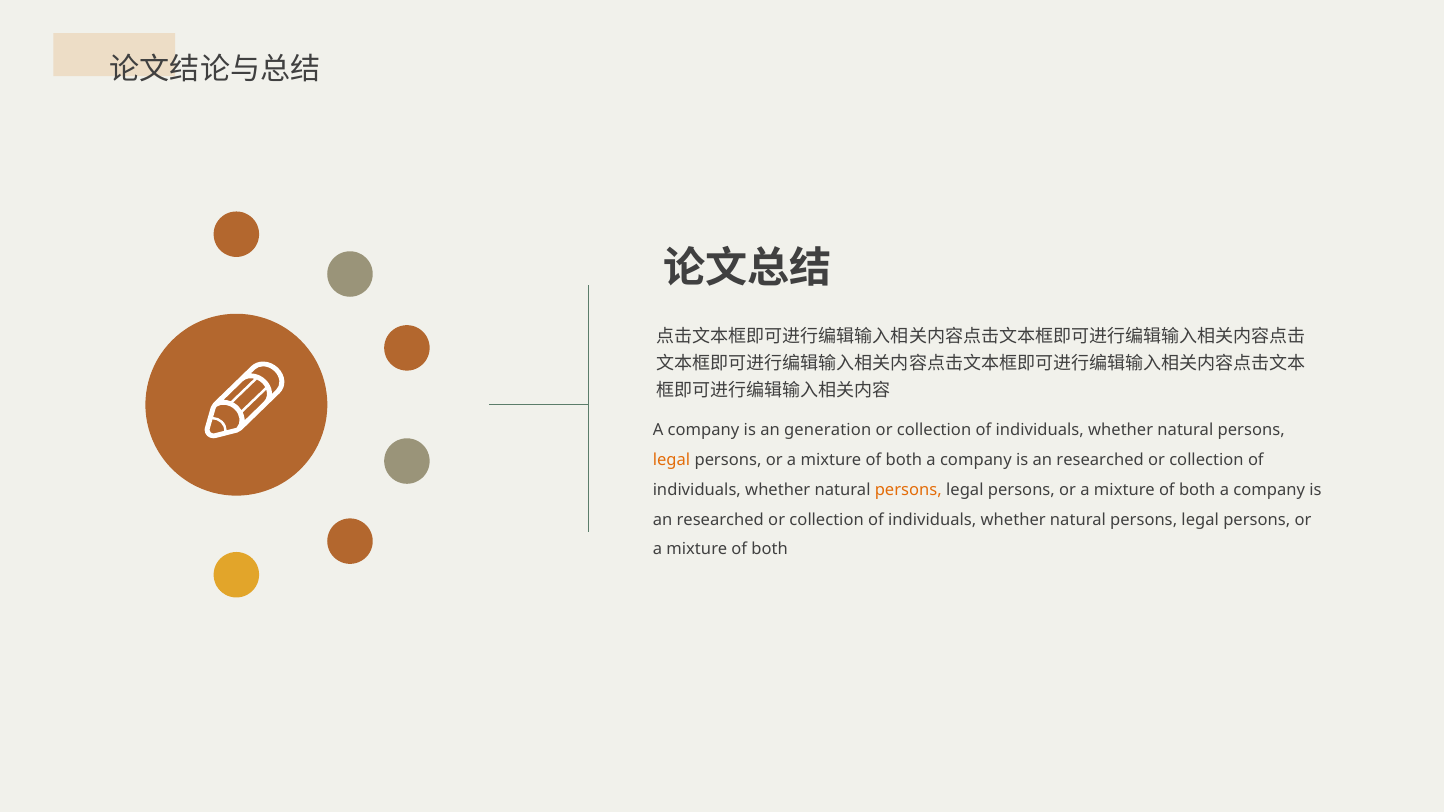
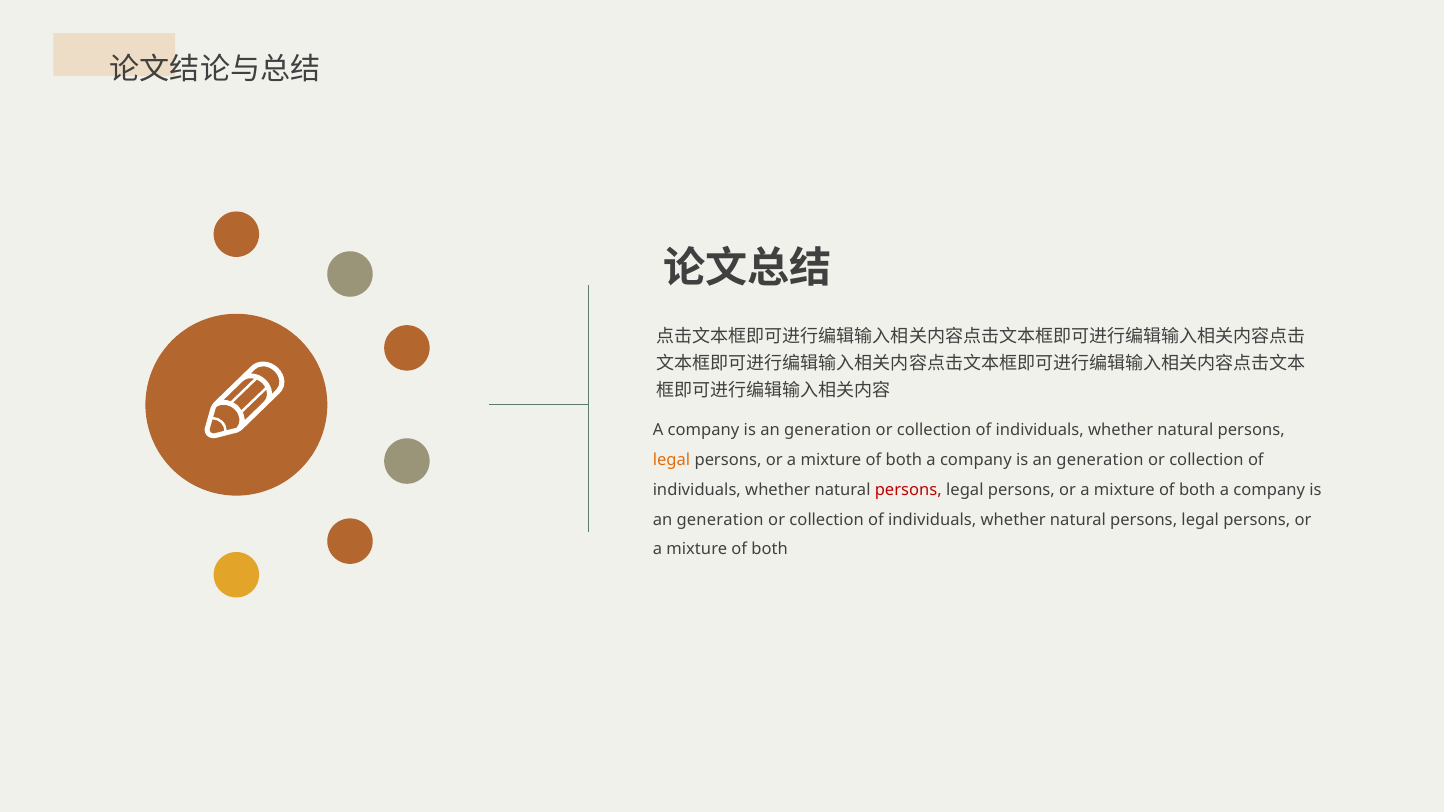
researched at (1100, 460): researched -> generation
persons at (908, 490) colour: orange -> red
researched at (720, 520): researched -> generation
